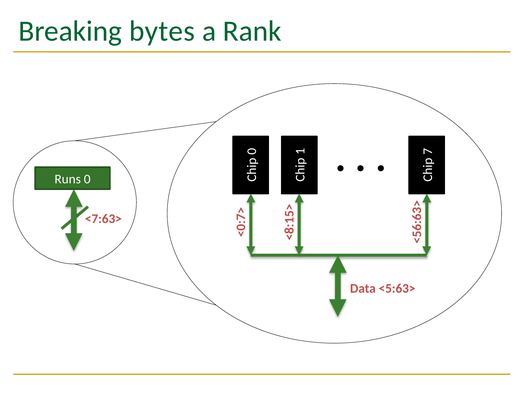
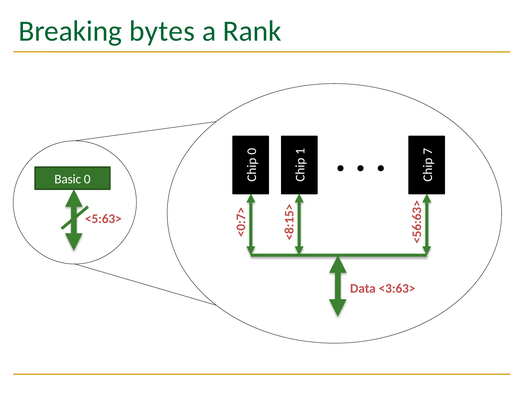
Runs: Runs -> Basic
<7:63>: <7:63> -> <5:63>
<5:63>: <5:63> -> <3:63>
